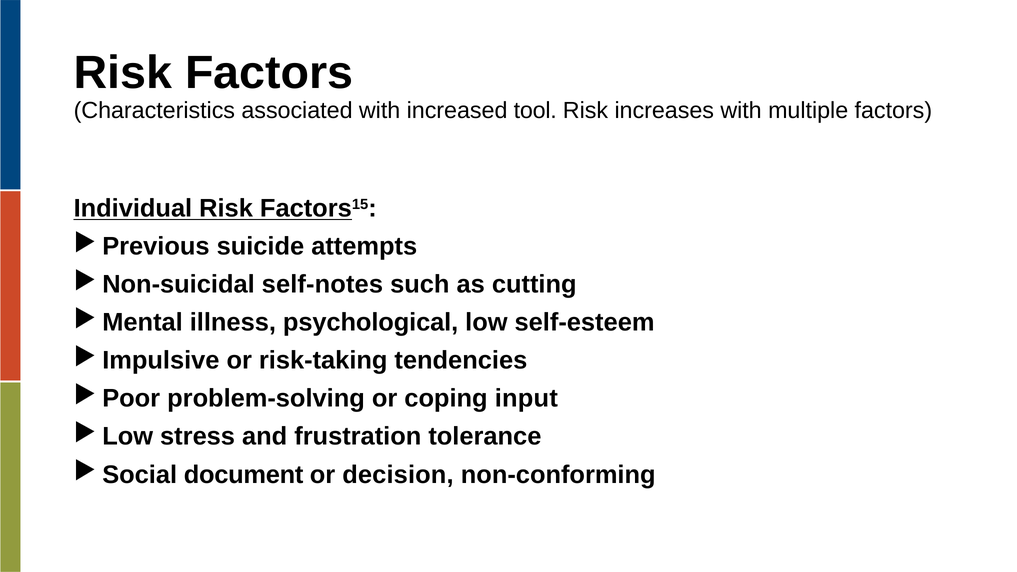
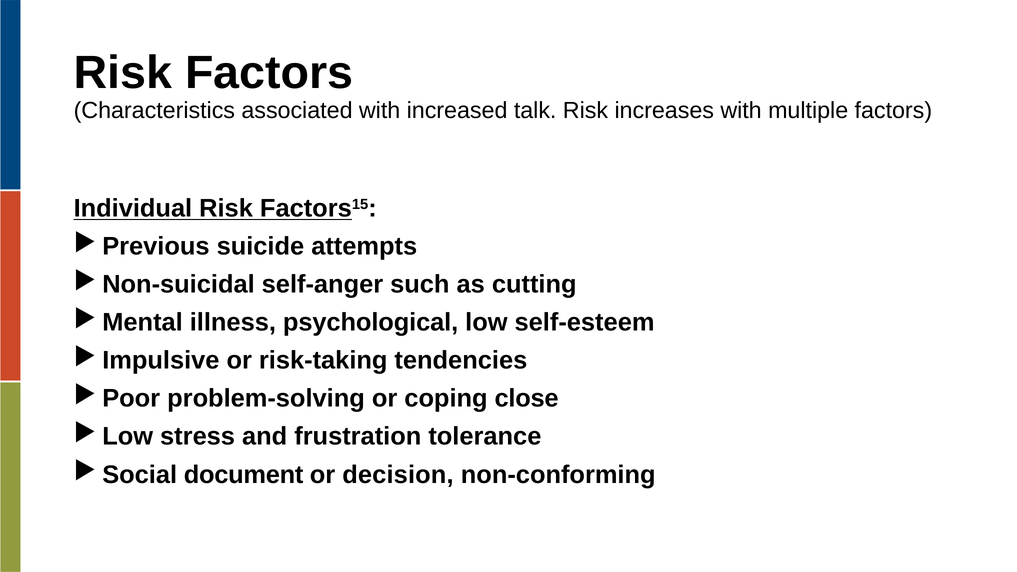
tool: tool -> talk
self-notes: self-notes -> self-anger
input: input -> close
